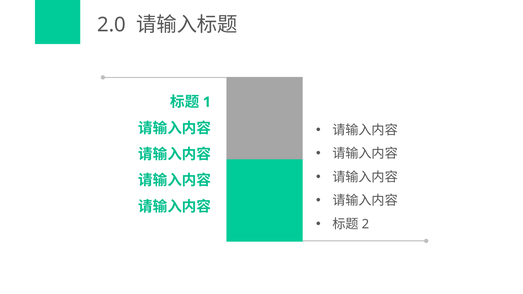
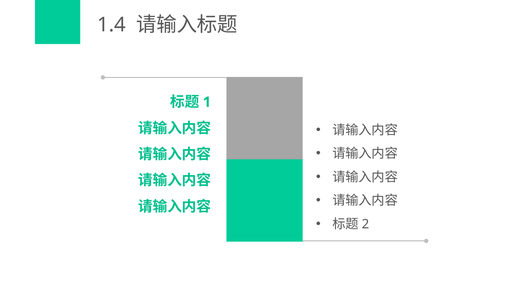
2.0: 2.0 -> 1.4
